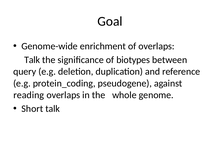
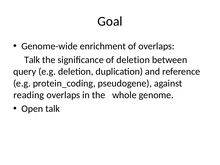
of biotypes: biotypes -> deletion
Short: Short -> Open
